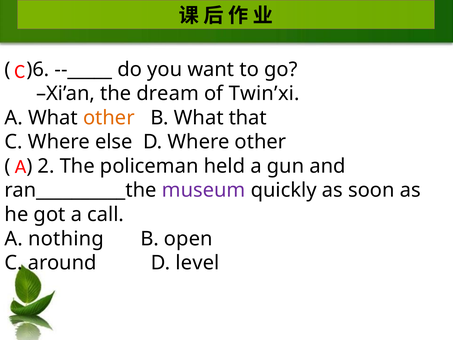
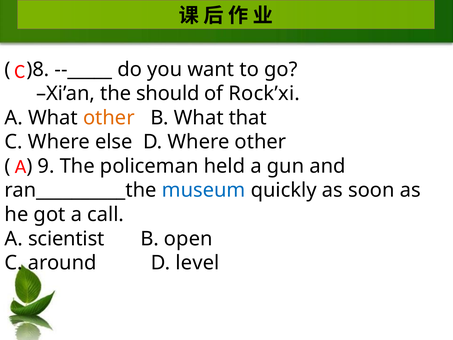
)6: )6 -> )8
dream: dream -> should
Twin’xi: Twin’xi -> Rock’xi
2: 2 -> 9
museum colour: purple -> blue
nothing: nothing -> scientist
